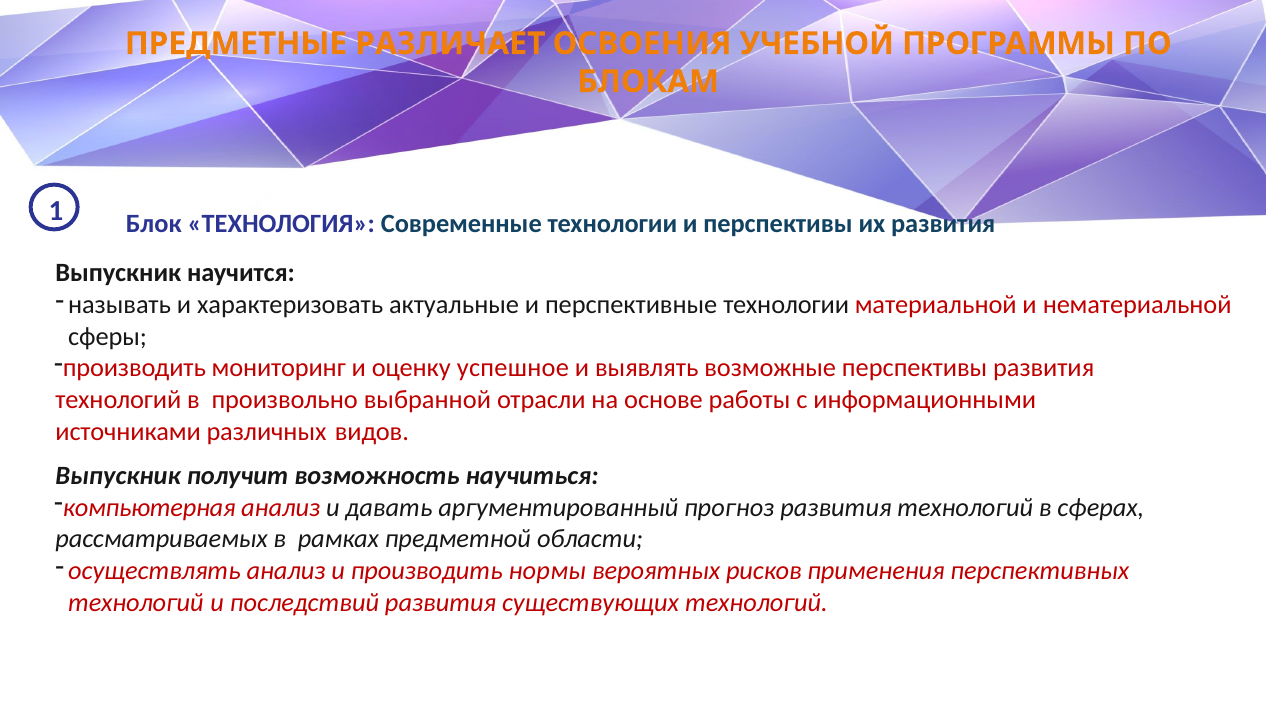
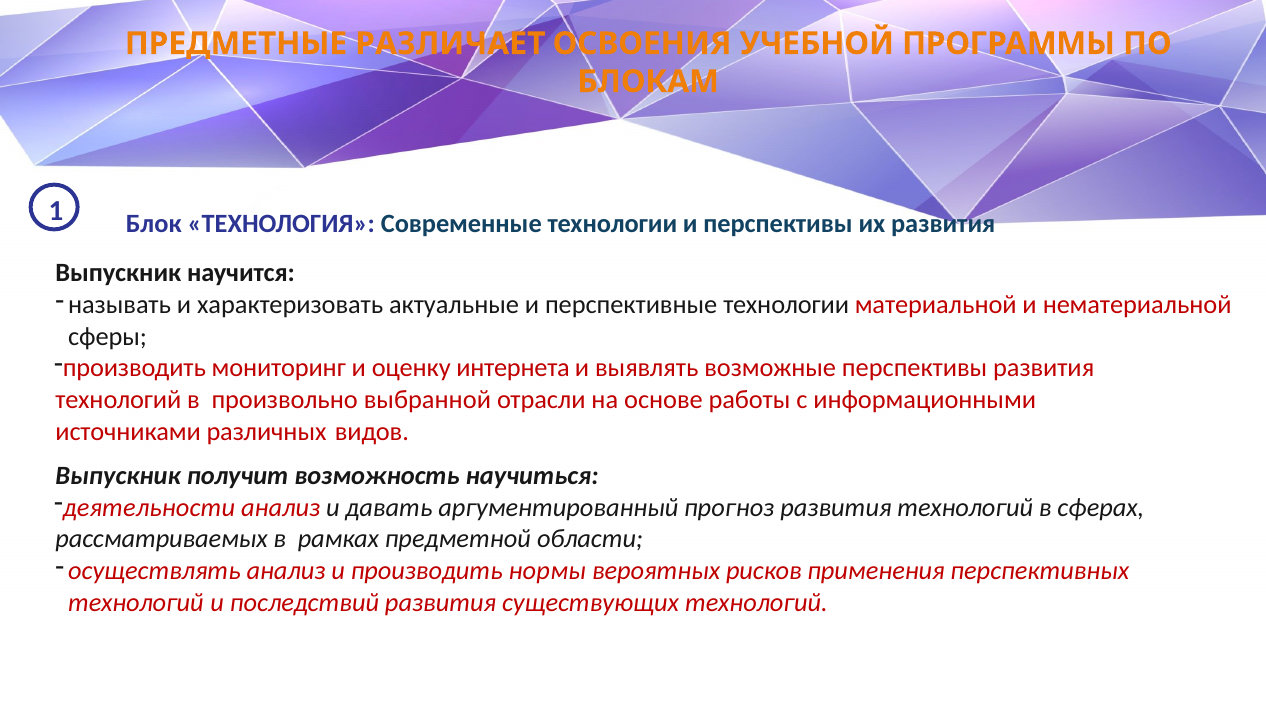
успешное: успешное -> интернета
компьютерная: компьютерная -> деятельности
